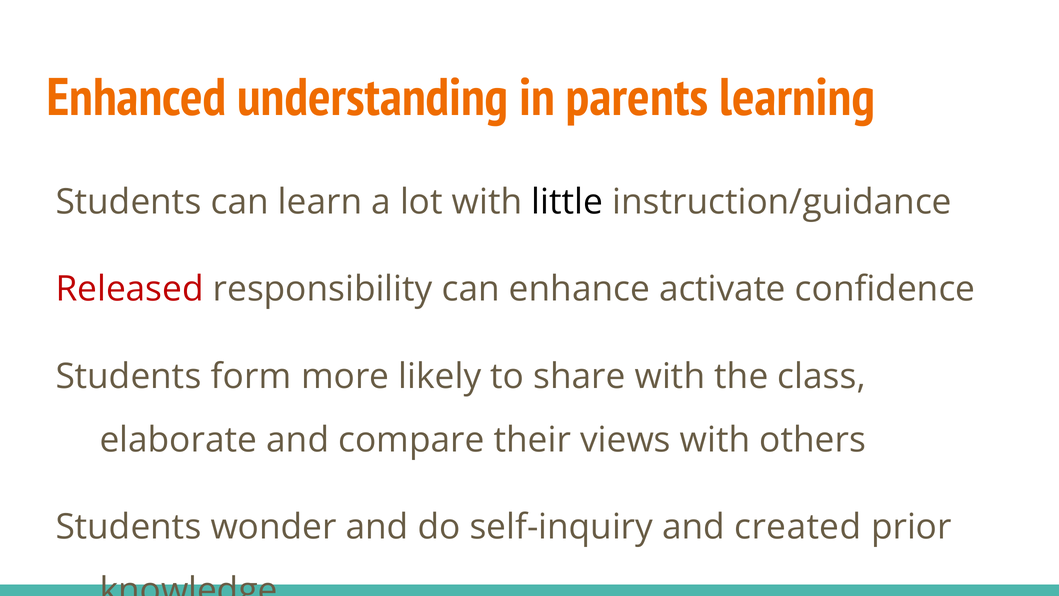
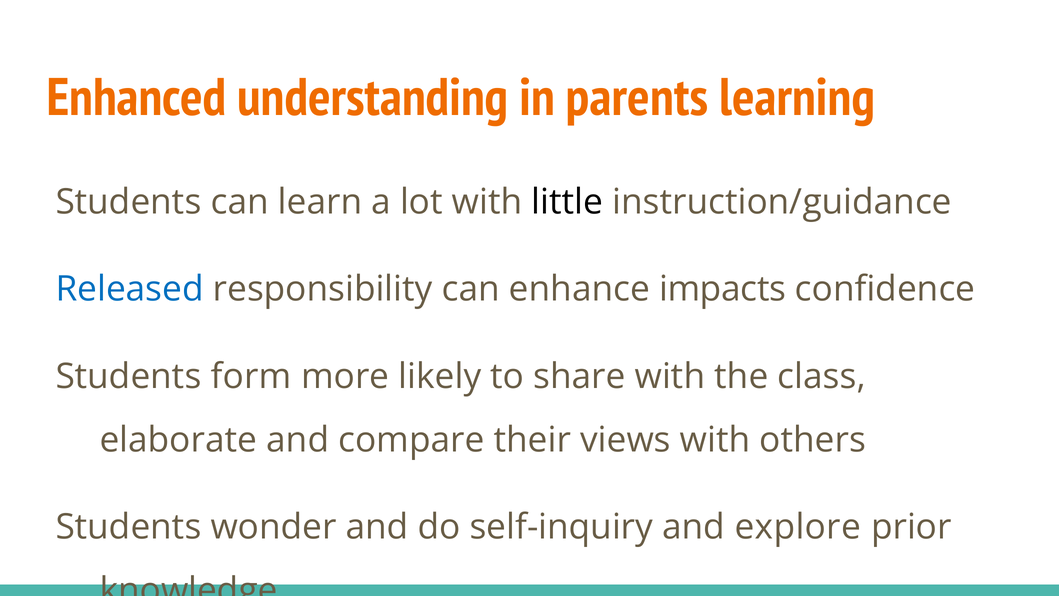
Released colour: red -> blue
activate: activate -> impacts
created: created -> explore
